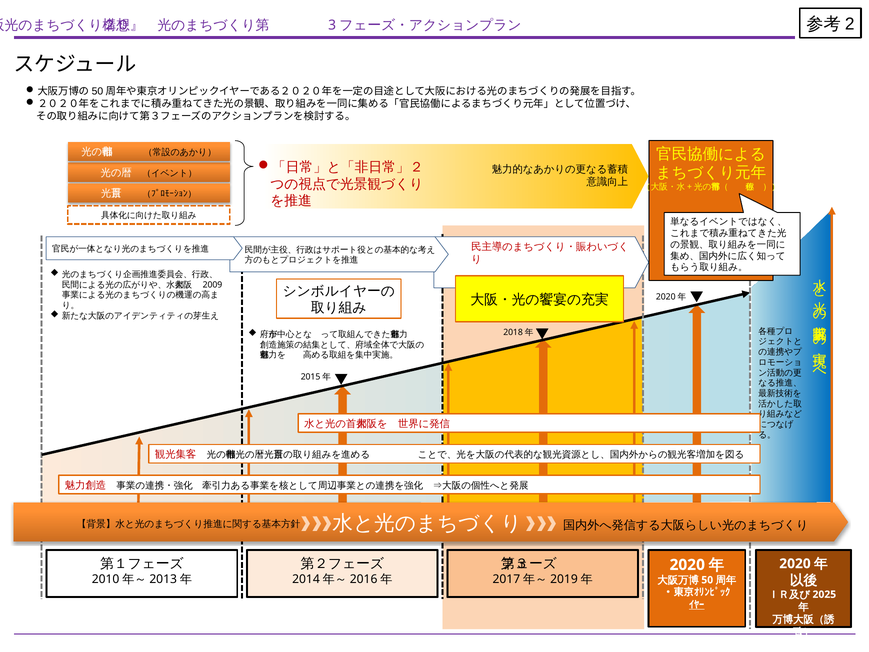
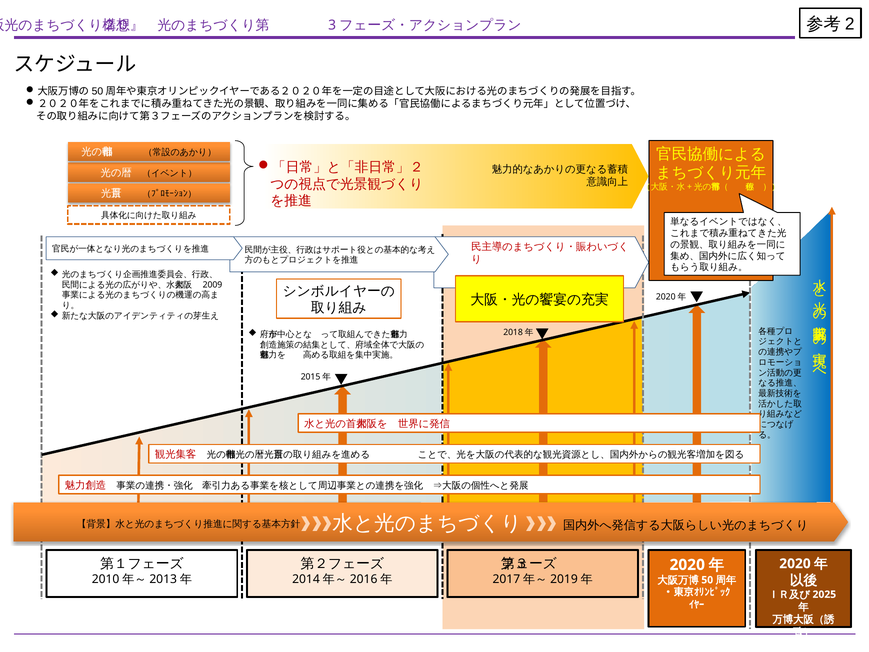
ｲﾔｰ underline: present -> none
